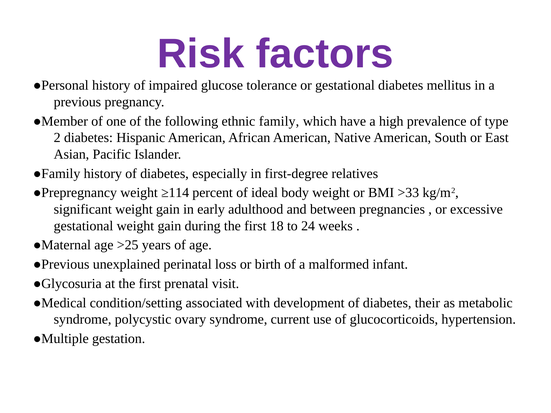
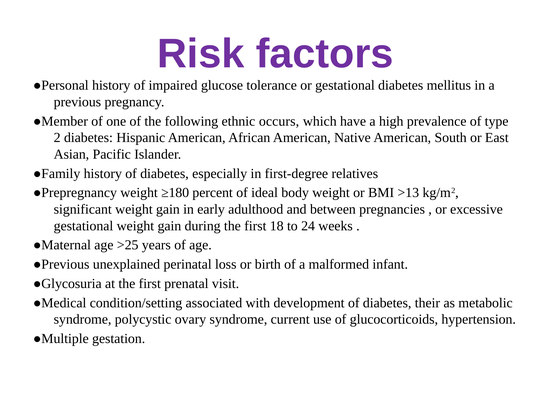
family: family -> occurs
≥114: ≥114 -> ≥180
>33: >33 -> >13
